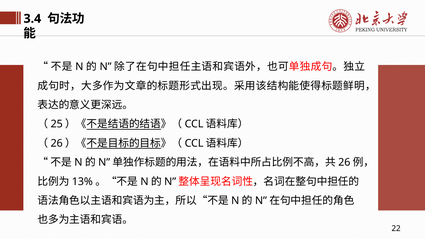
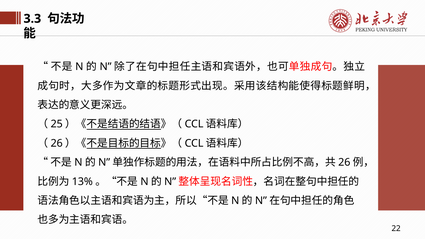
3.4: 3.4 -> 3.3
